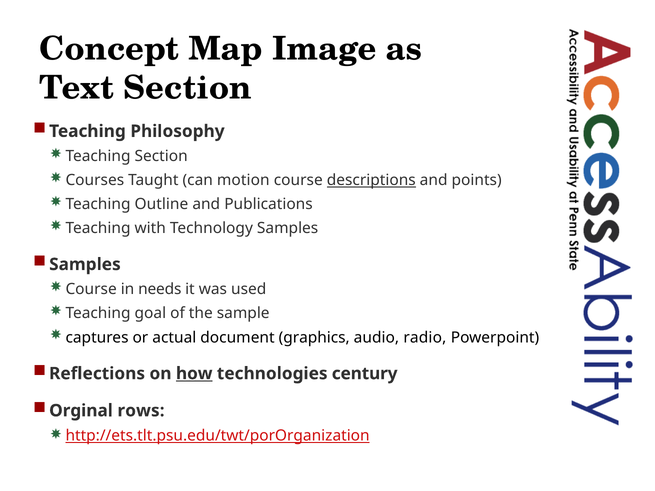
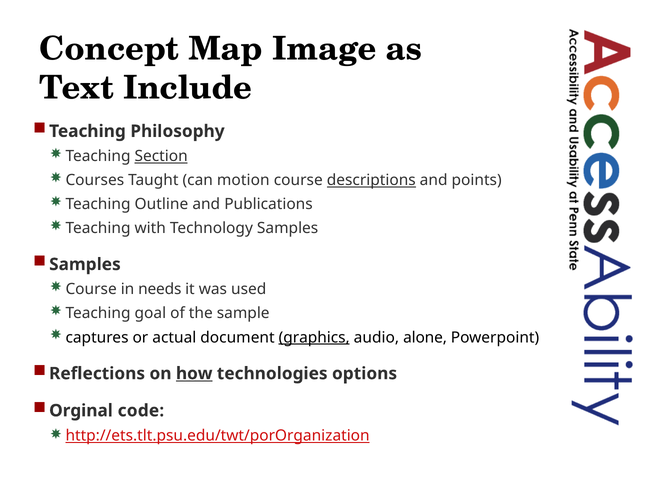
Text Section: Section -> Include
Section at (161, 156) underline: none -> present
graphics underline: none -> present
radio: radio -> alone
century: century -> options
rows: rows -> code
